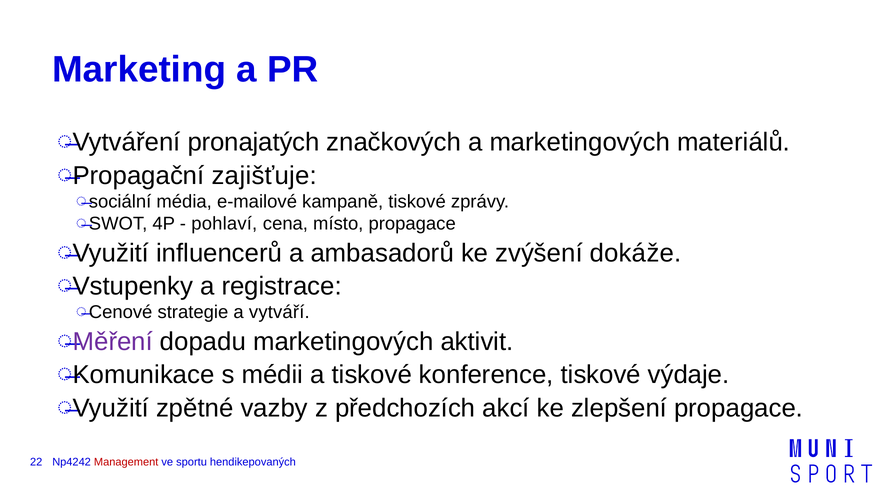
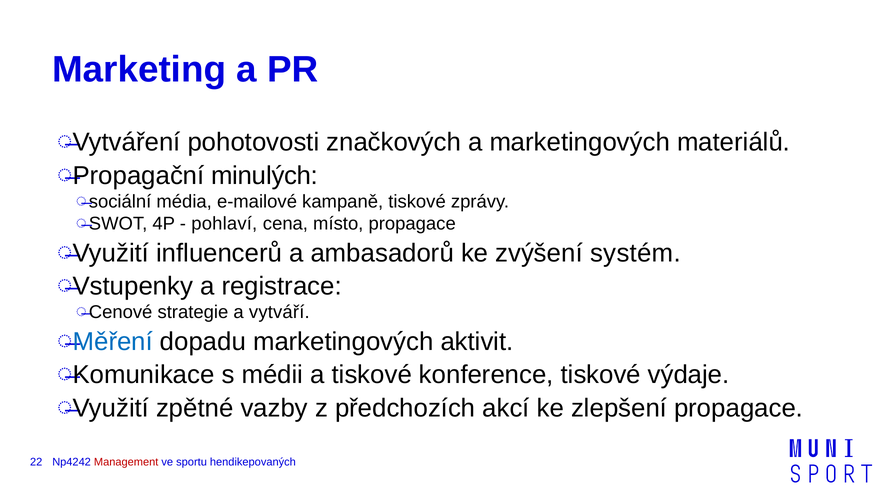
pronajatých: pronajatých -> pohotovosti
zajišťuje: zajišťuje -> minulých
dokáže: dokáže -> systém
Měření colour: purple -> blue
